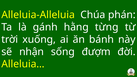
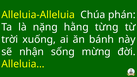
gánh: gánh -> nặng
đượm: đượm -> mừng
